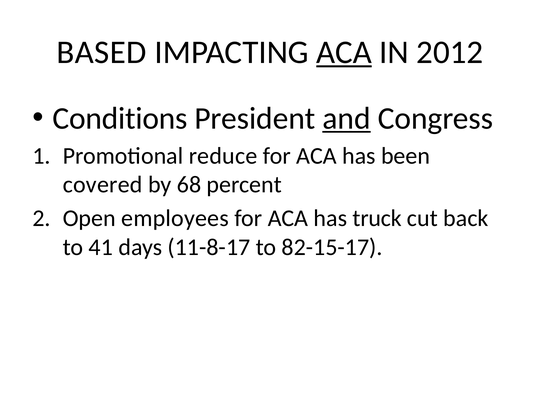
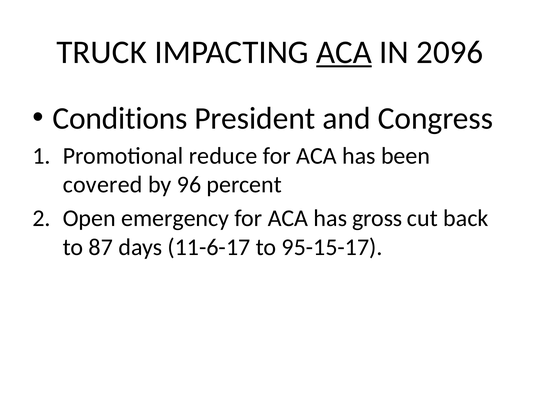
BASED: BASED -> TRUCK
2012: 2012 -> 2096
and underline: present -> none
68: 68 -> 96
employees: employees -> emergency
truck: truck -> gross
41: 41 -> 87
11-8-17: 11-8-17 -> 11-6-17
82-15-17: 82-15-17 -> 95-15-17
